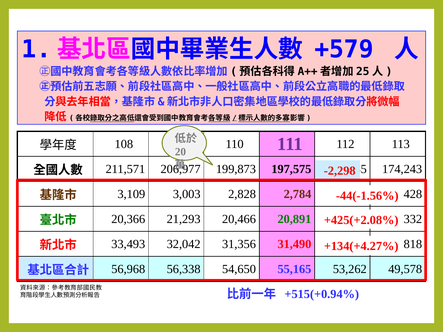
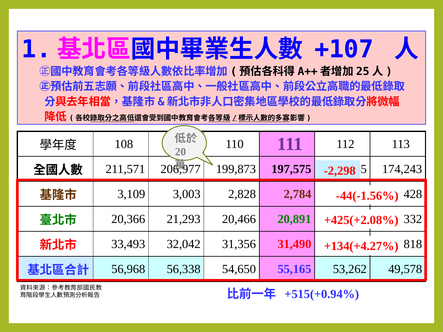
+579: +579 -> +107
